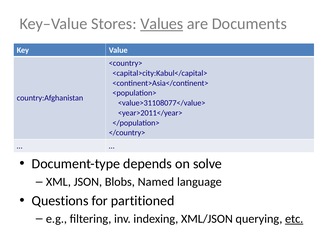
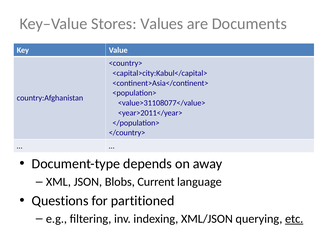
Values underline: present -> none
solve: solve -> away
Named: Named -> Current
